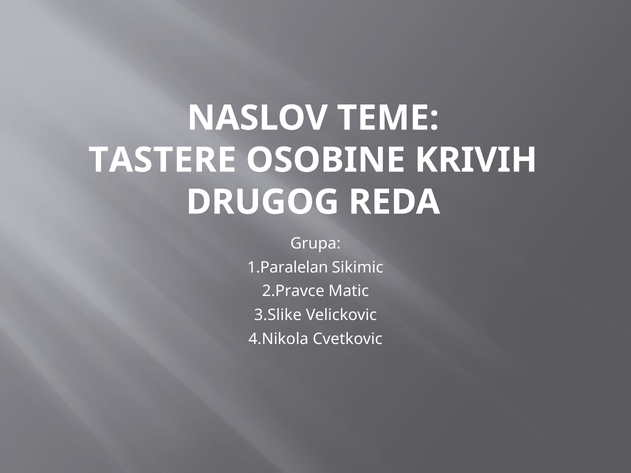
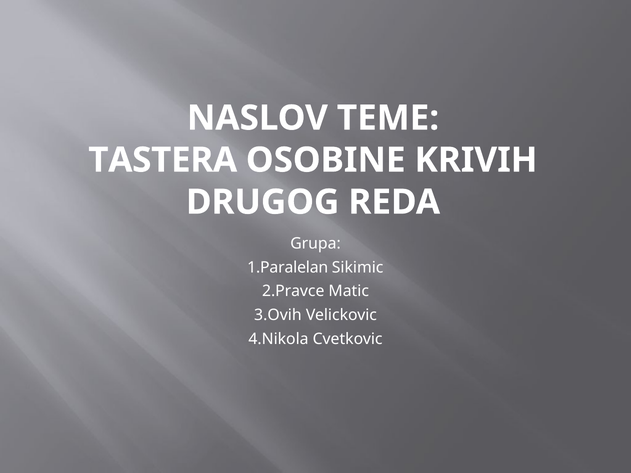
TASTERE: TASTERE -> TASTERA
3.Slike: 3.Slike -> 3.Ovih
